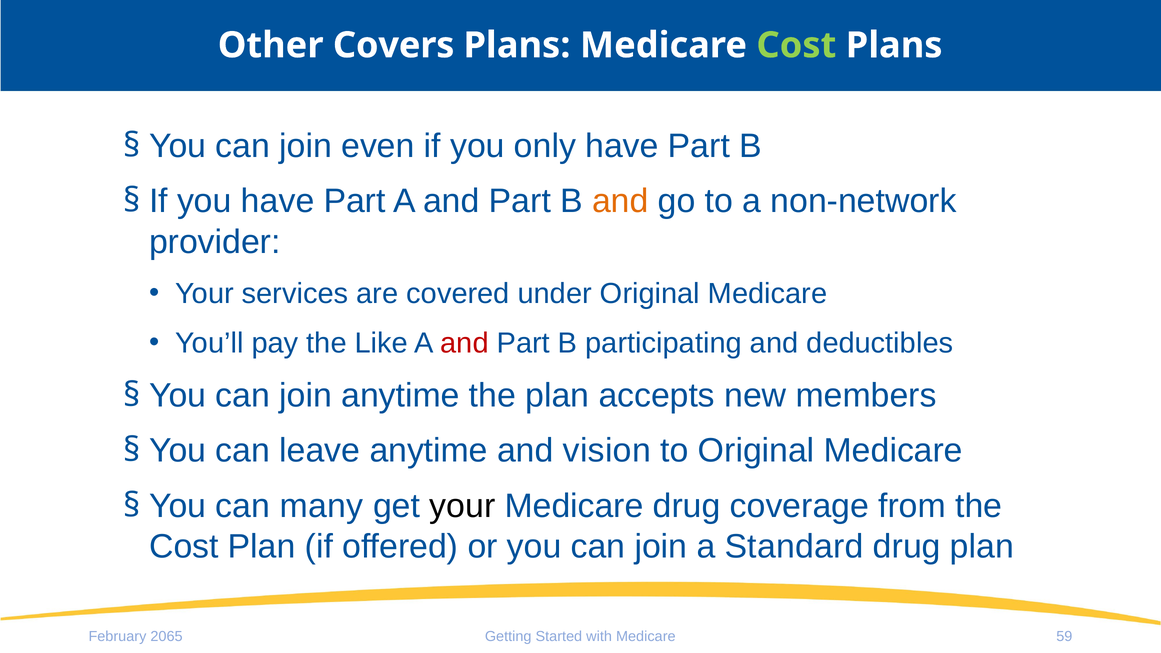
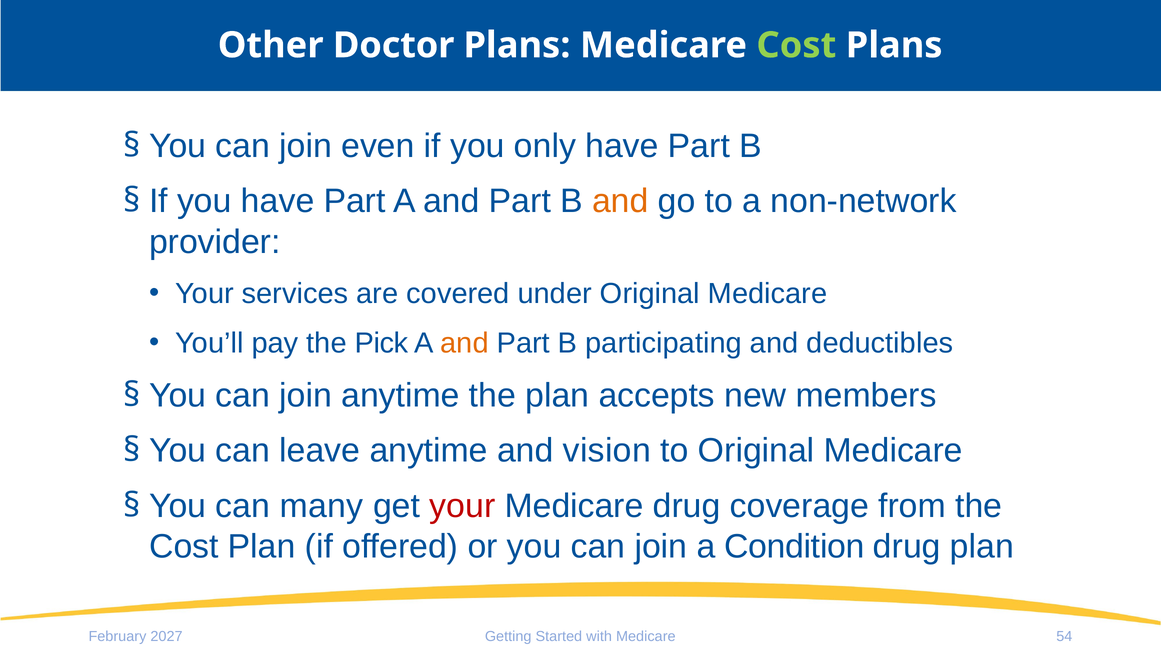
Covers: Covers -> Doctor
Like: Like -> Pick
and at (464, 343) colour: red -> orange
your at (462, 506) colour: black -> red
Standard: Standard -> Condition
2065: 2065 -> 2027
59: 59 -> 54
